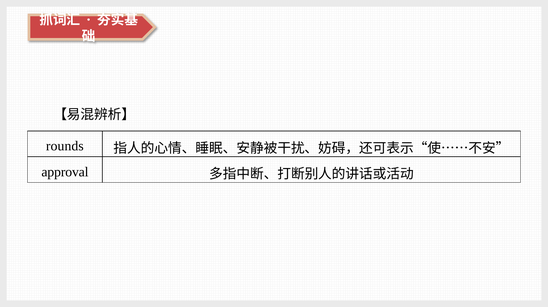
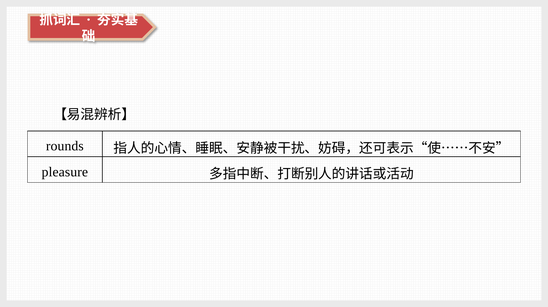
approval: approval -> pleasure
